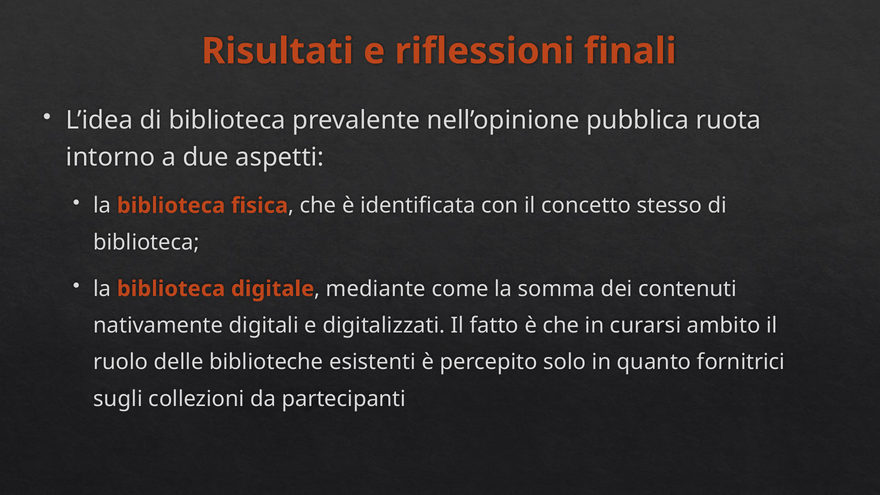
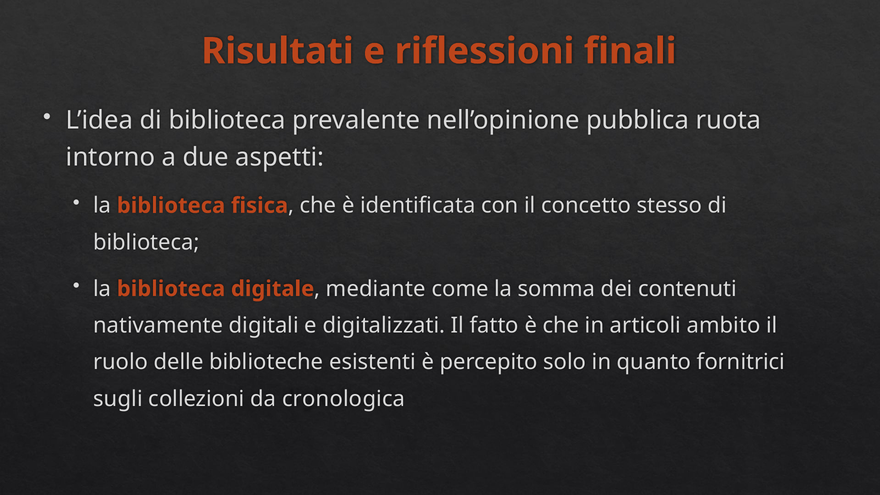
curarsi: curarsi -> articoli
partecipanti: partecipanti -> cronologica
